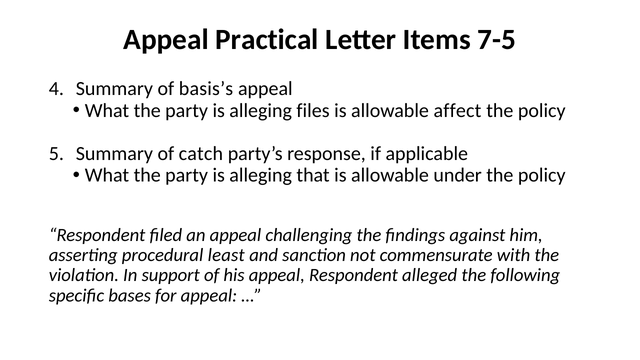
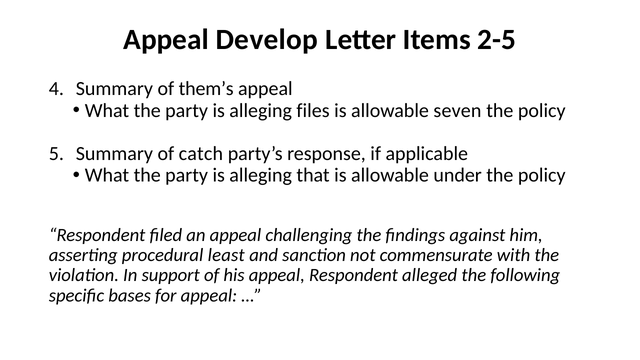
Practical: Practical -> Develop
7-5: 7-5 -> 2-5
basis’s: basis’s -> them’s
affect: affect -> seven
